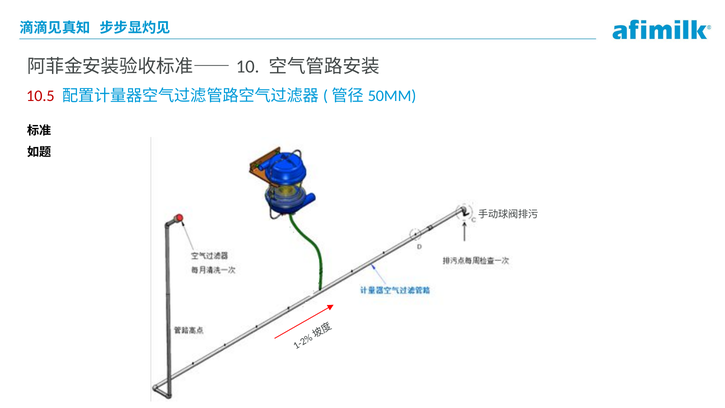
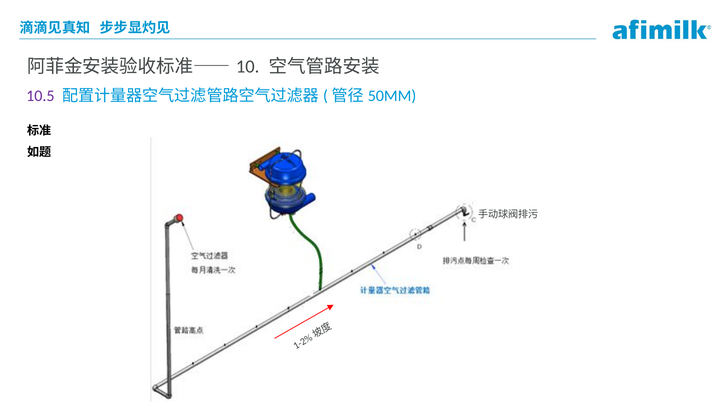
10.5 colour: red -> purple
